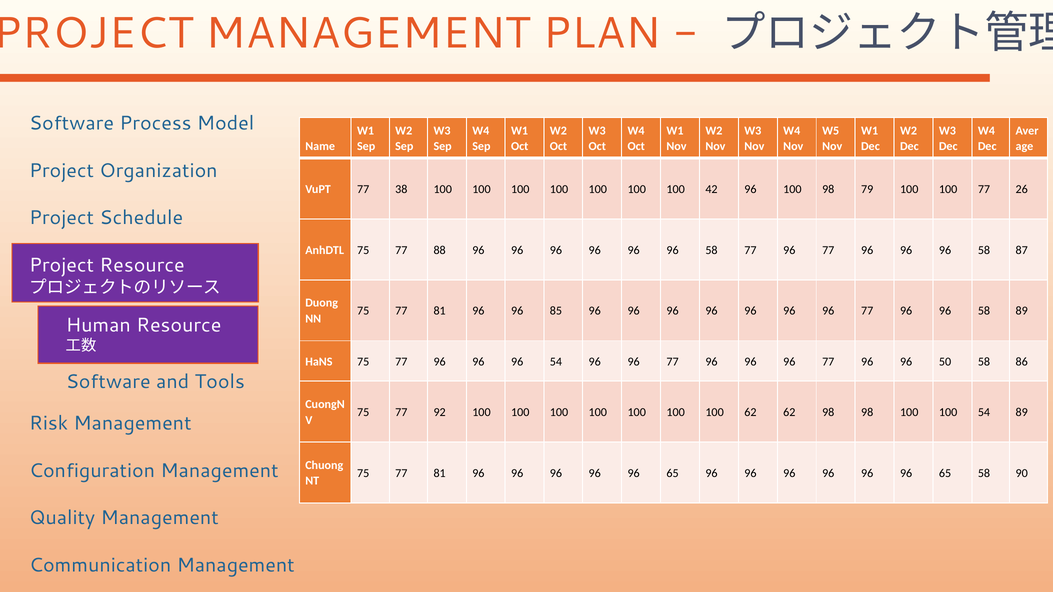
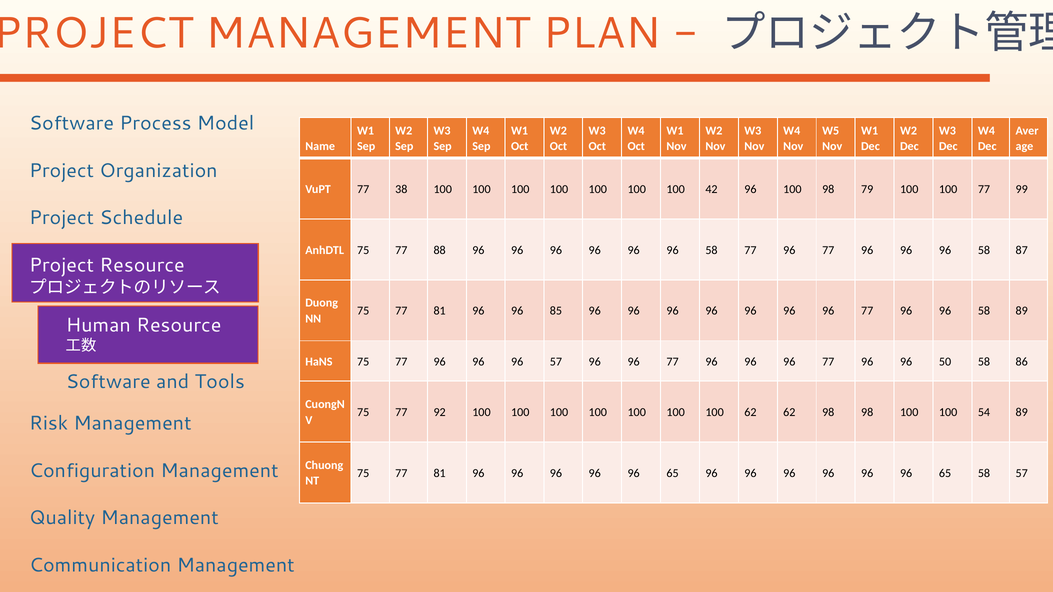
26: 26 -> 99
96 54: 54 -> 57
58 90: 90 -> 57
